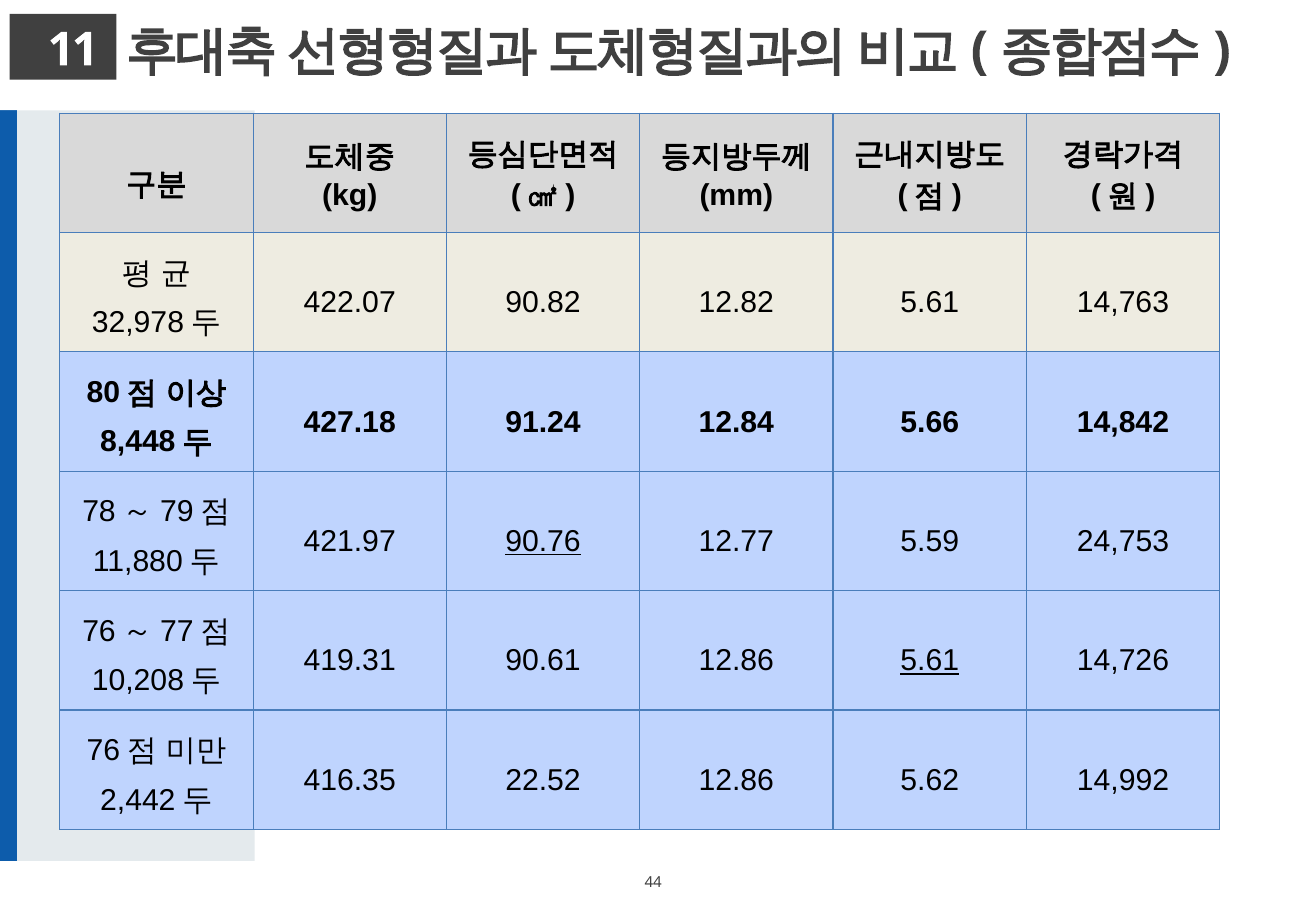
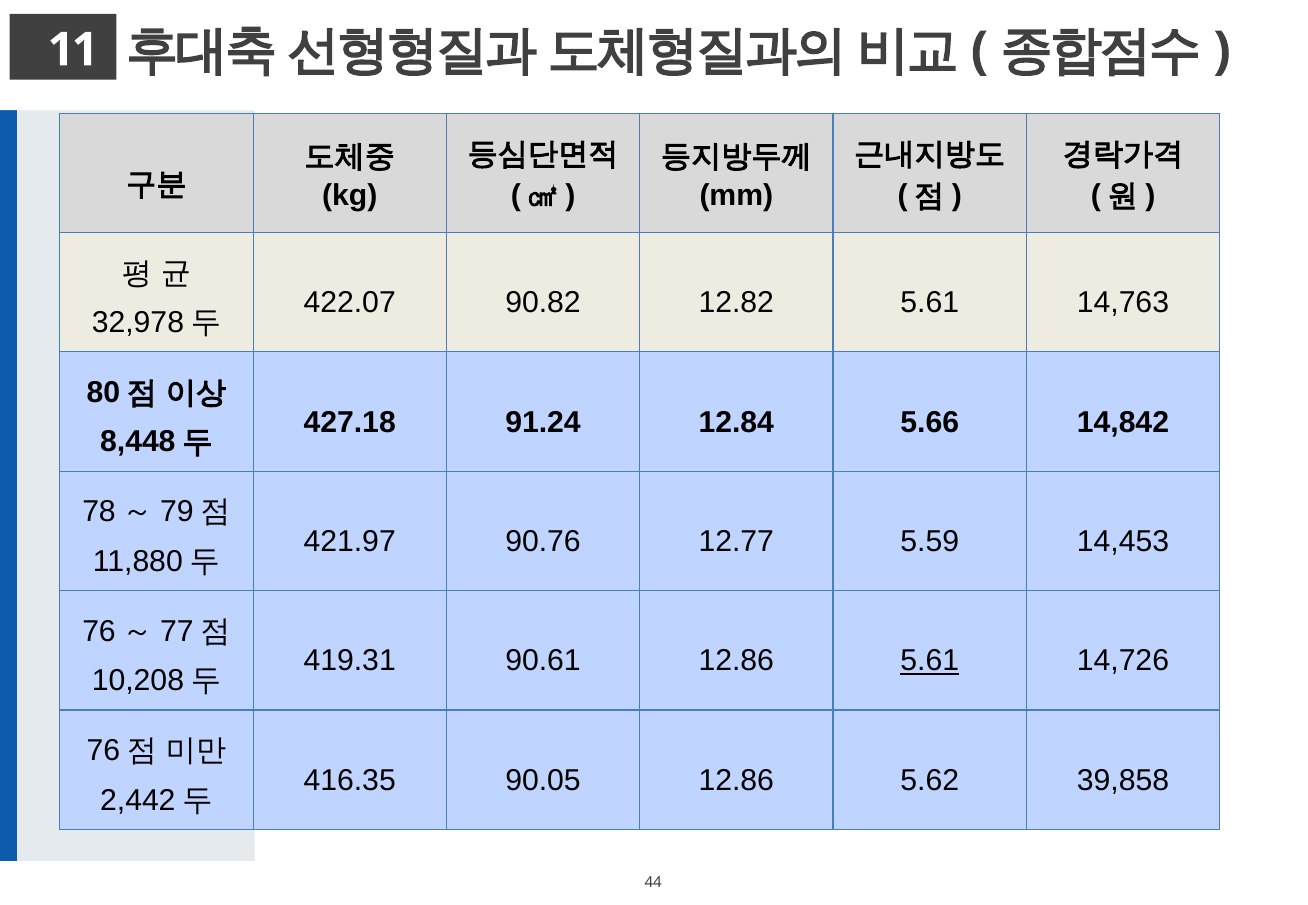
90.76 underline: present -> none
24,753: 24,753 -> 14,453
22.52: 22.52 -> 90.05
14,992: 14,992 -> 39,858
